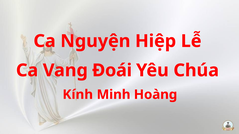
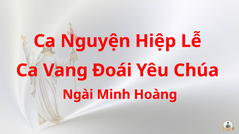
Kính: Kính -> Ngài
